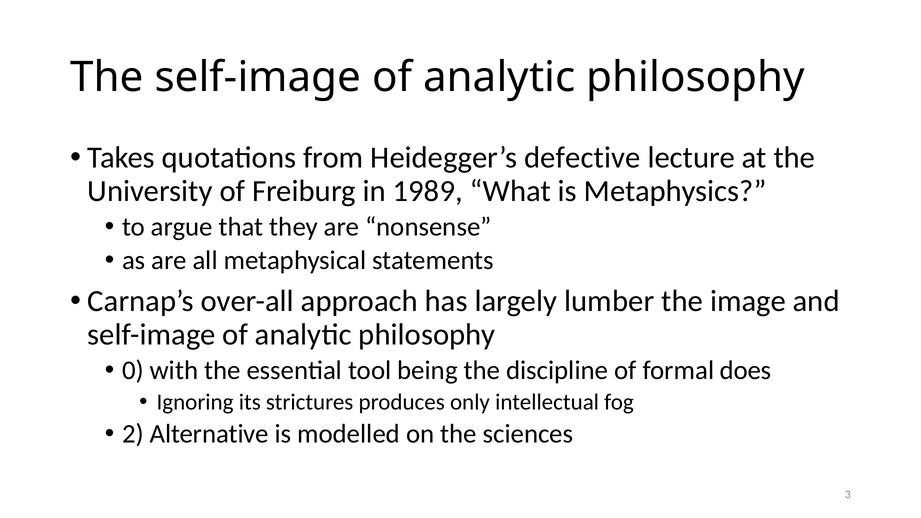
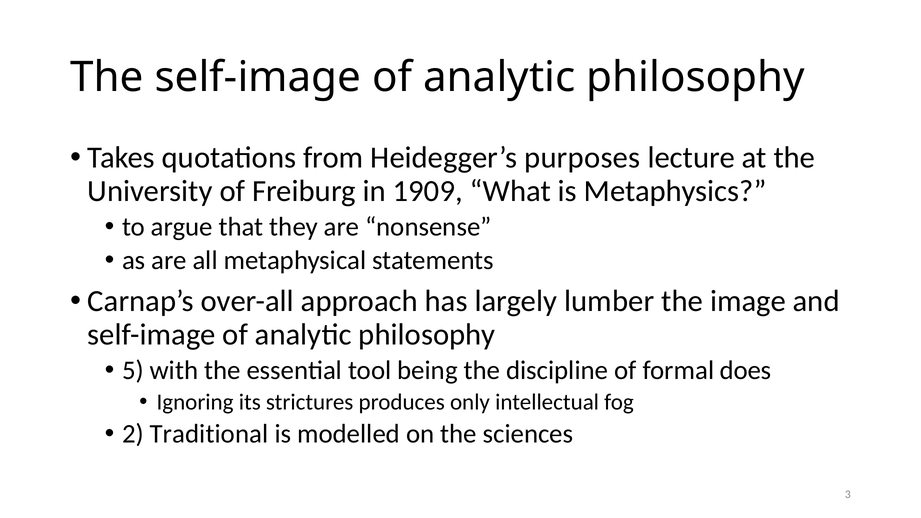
defective: defective -> purposes
1989: 1989 -> 1909
0: 0 -> 5
Alternative: Alternative -> Traditional
